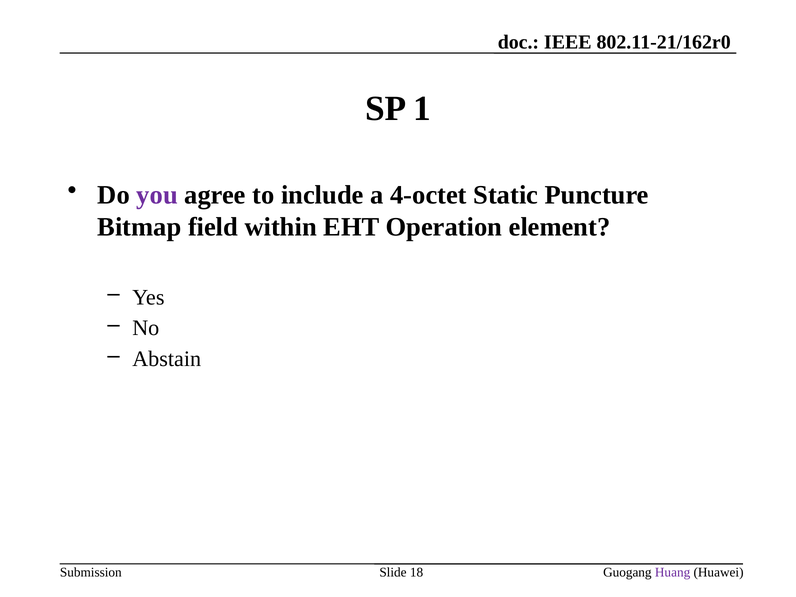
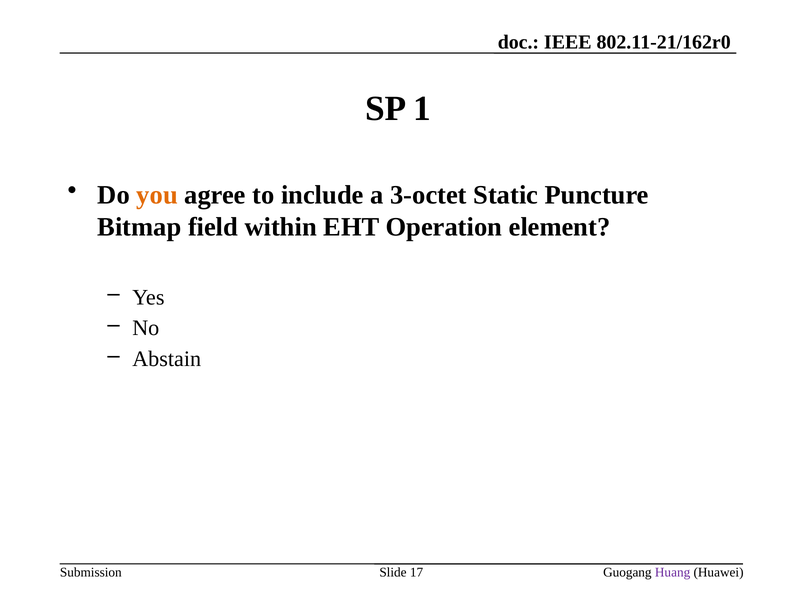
you colour: purple -> orange
4-octet: 4-octet -> 3-octet
18: 18 -> 17
